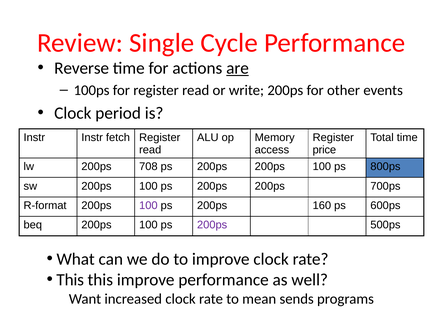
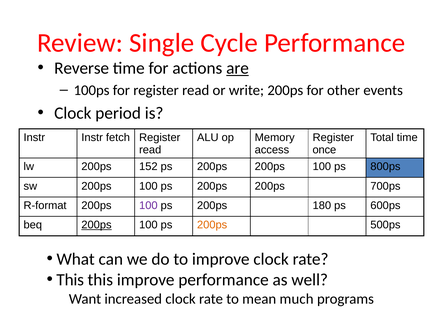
price: price -> once
708: 708 -> 152
160: 160 -> 180
200ps at (96, 225) underline: none -> present
200ps at (212, 225) colour: purple -> orange
sends: sends -> much
